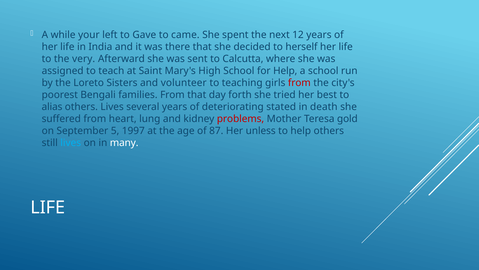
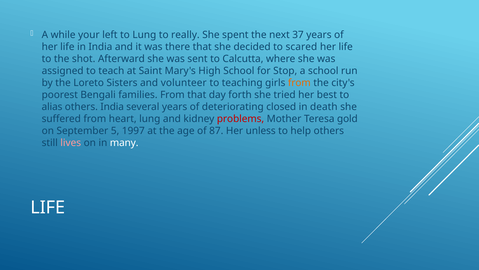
to Gave: Gave -> Lung
came: came -> really
12: 12 -> 37
herself: herself -> scared
very: very -> shot
for Help: Help -> Stop
from at (299, 83) colour: red -> orange
others Lives: Lives -> India
stated: stated -> closed
lives at (71, 143) colour: light blue -> pink
